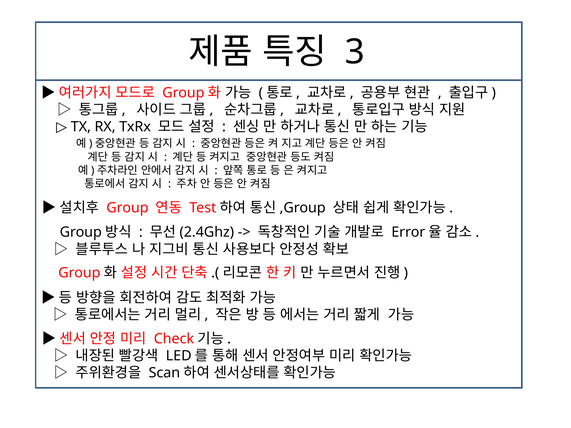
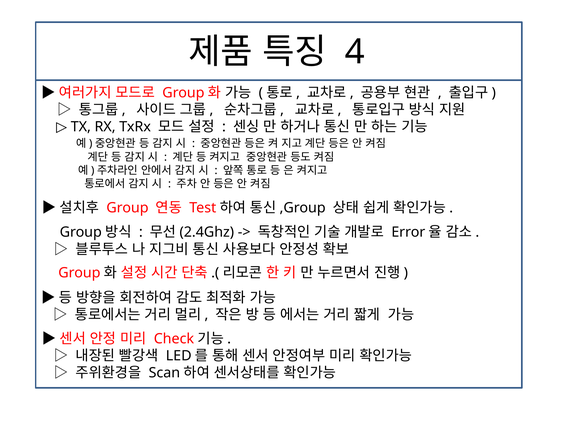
3: 3 -> 4
